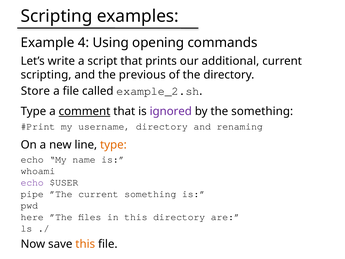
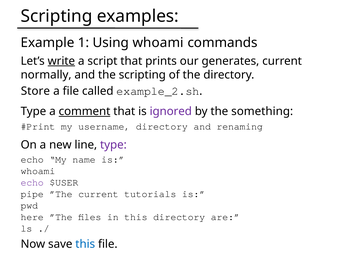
4: 4 -> 1
Using opening: opening -> whoami
write underline: none -> present
additional: additional -> generates
scripting at (46, 75): scripting -> normally
the previous: previous -> scripting
type at (113, 145) colour: orange -> purple
current something: something -> tutorials
this at (85, 244) colour: orange -> blue
